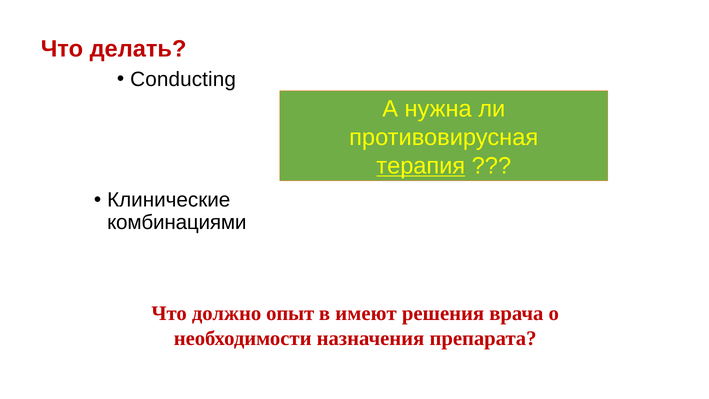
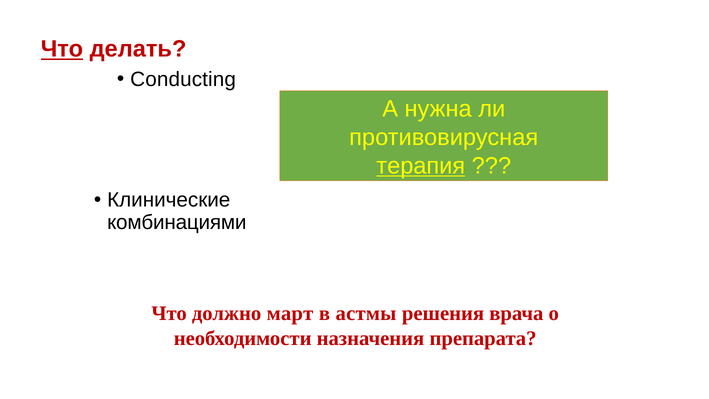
Что at (62, 49) underline: none -> present
опыт: опыт -> март
имеют: имеют -> астмы
